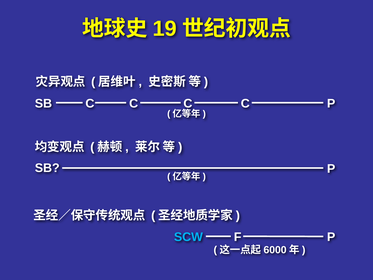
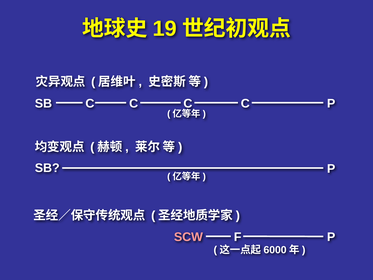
SCW colour: light blue -> pink
